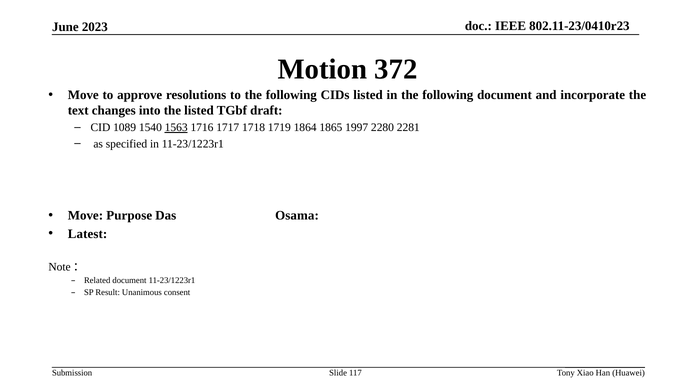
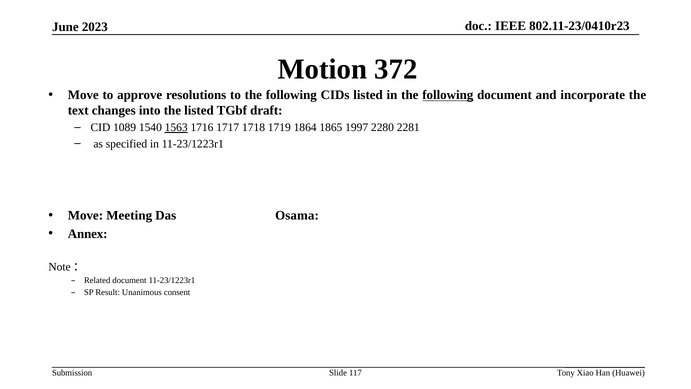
following at (448, 95) underline: none -> present
Purpose: Purpose -> Meeting
Latest: Latest -> Annex
